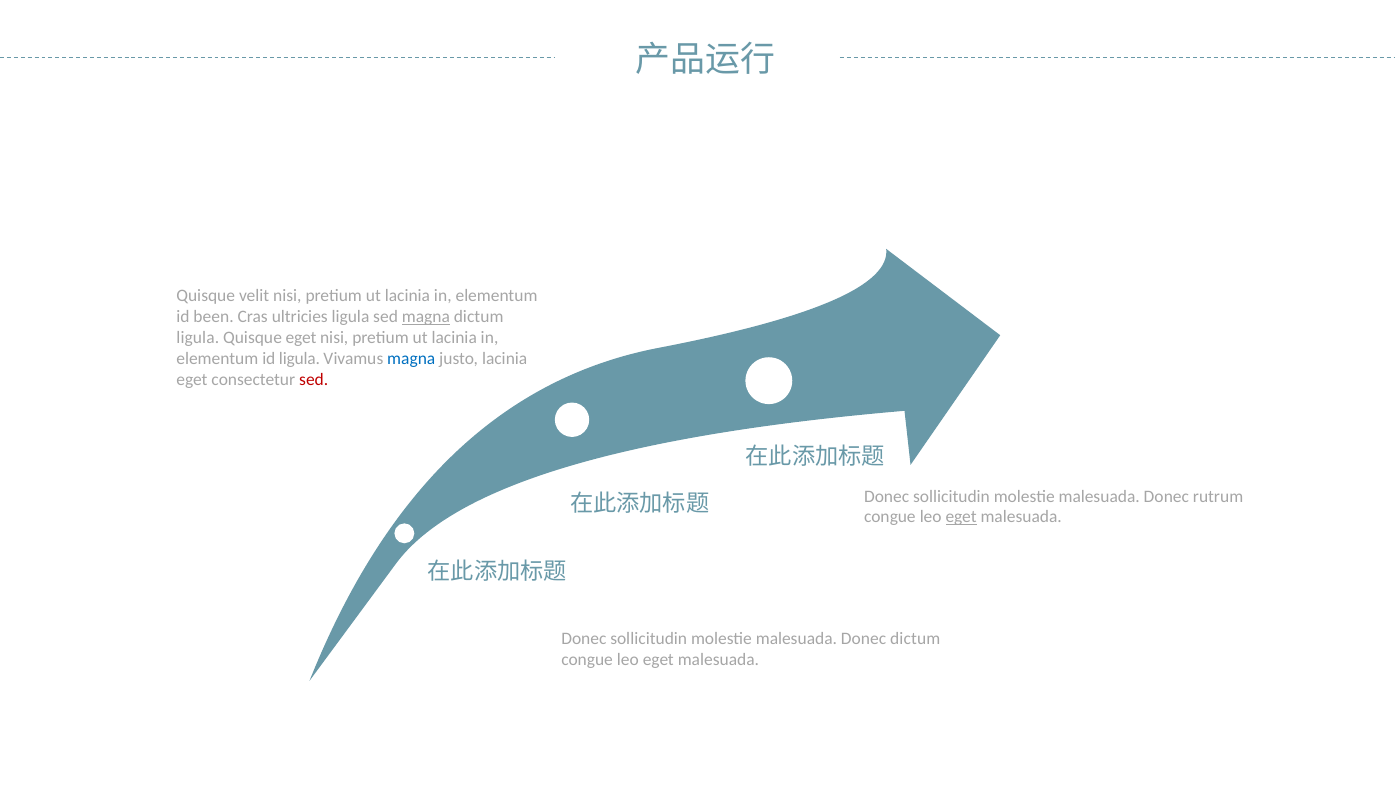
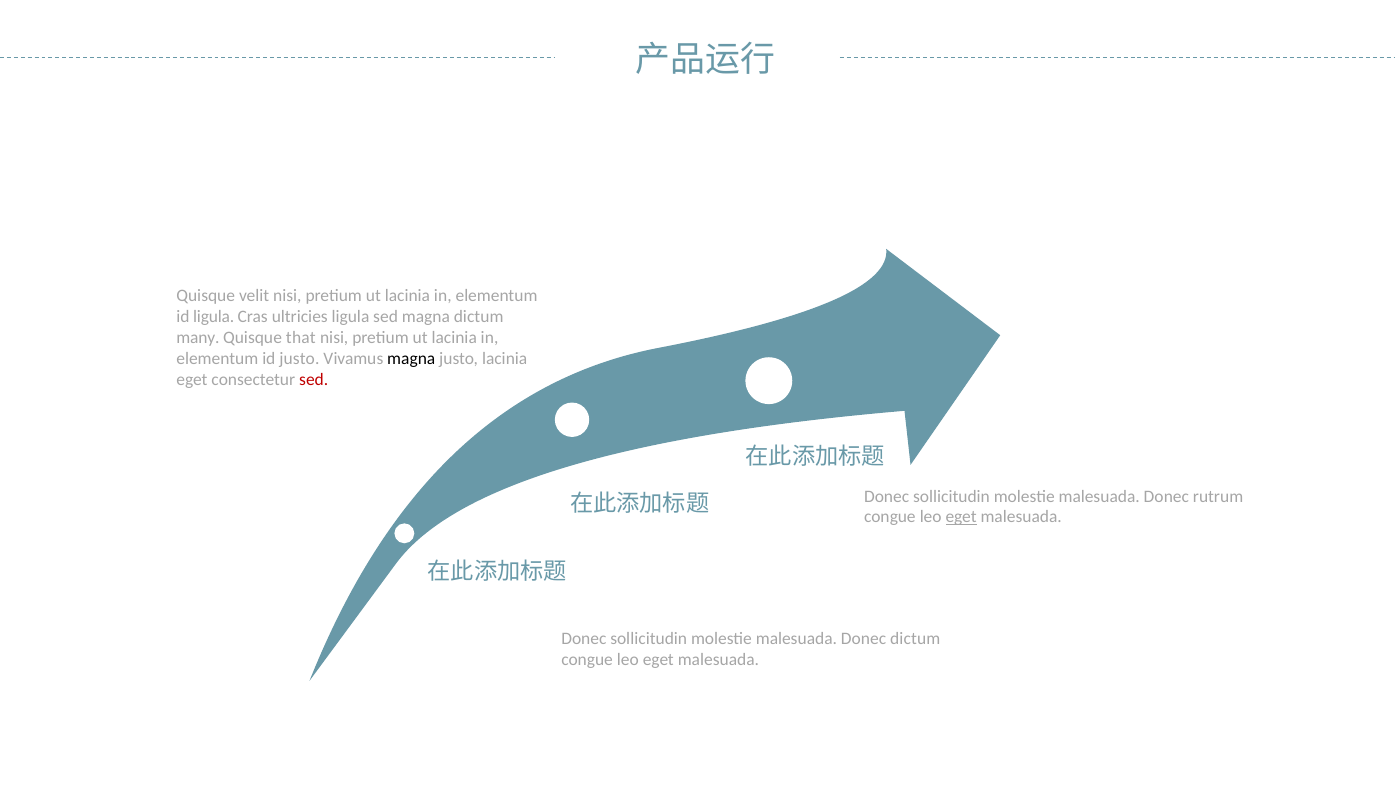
id been: been -> ligula
magna at (426, 317) underline: present -> none
ligula at (198, 338): ligula -> many
Quisque eget: eget -> that
id ligula: ligula -> justo
magna at (411, 359) colour: blue -> black
